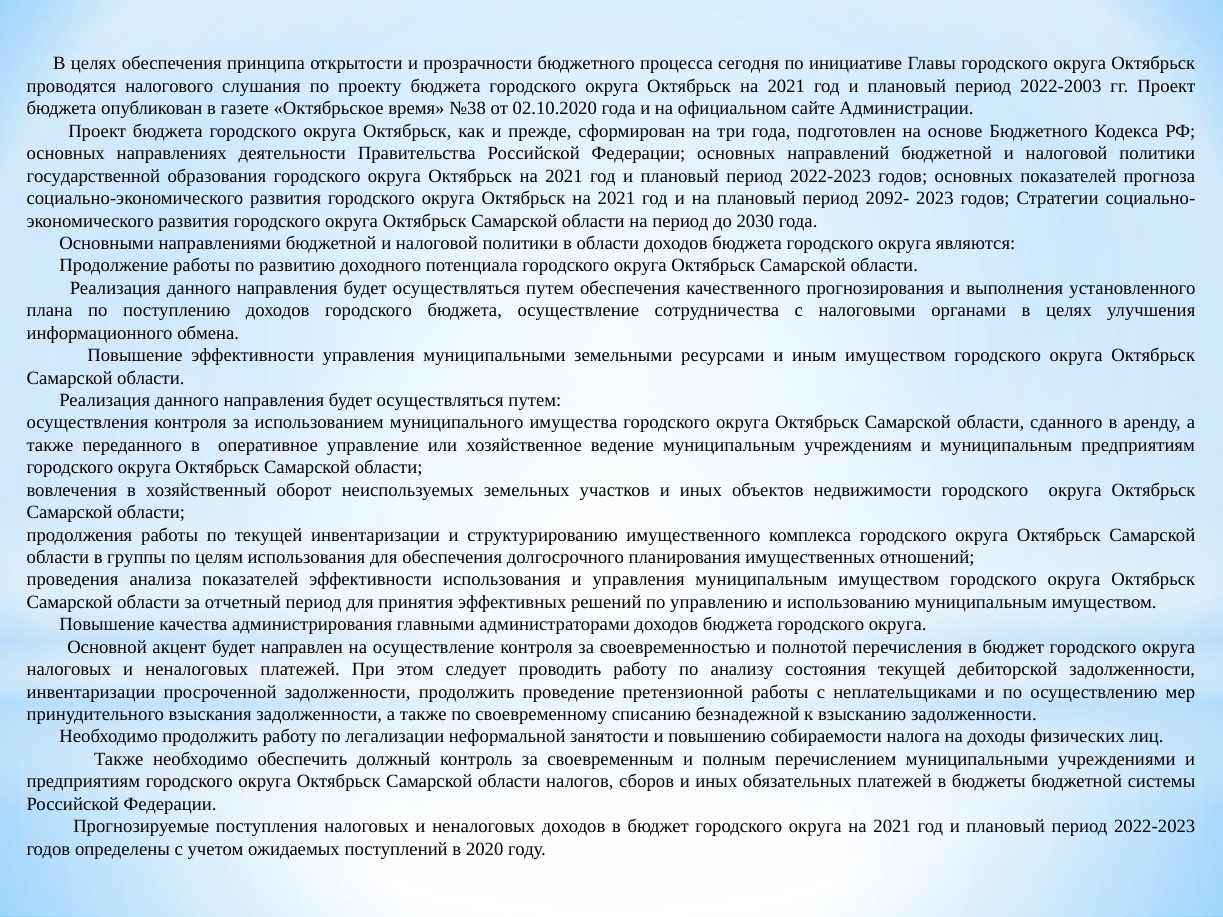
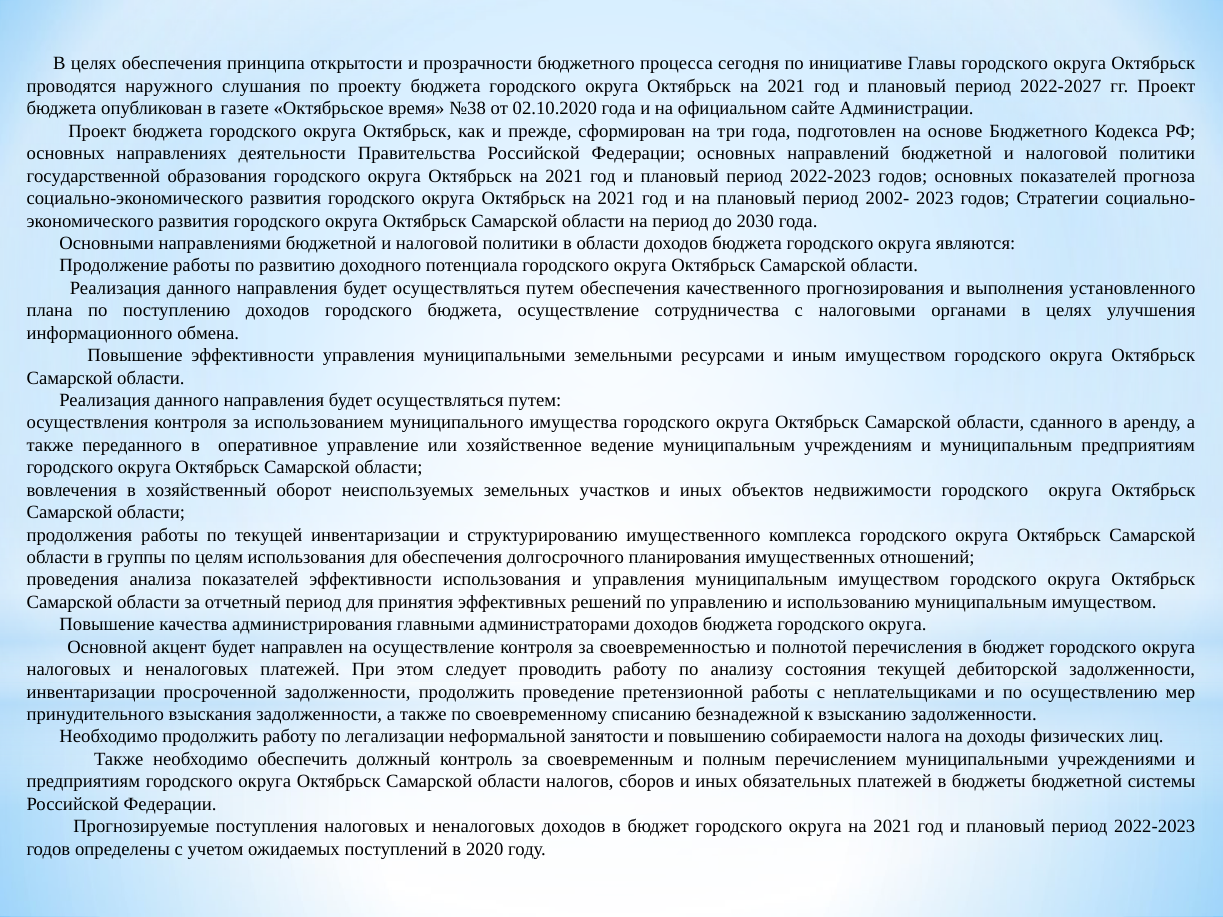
налогового: налогового -> наружного
2022-2003: 2022-2003 -> 2022-2027
2092-: 2092- -> 2002-
